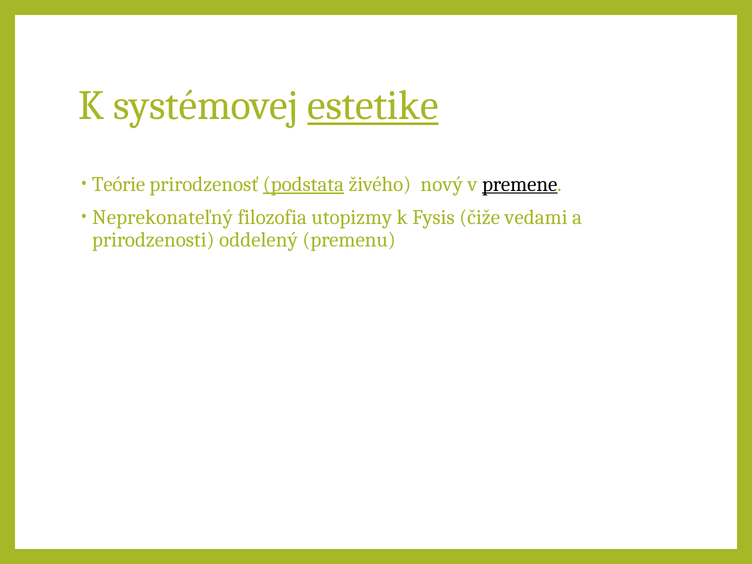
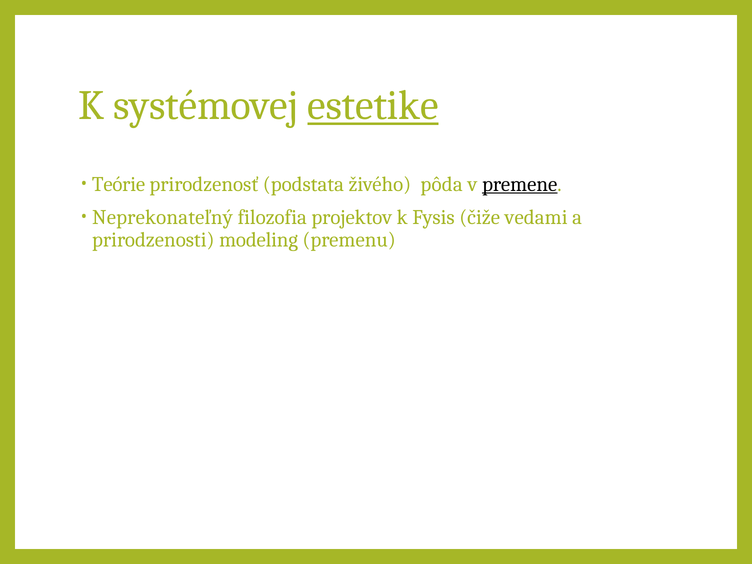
podstata underline: present -> none
nový: nový -> pôda
utopizmy: utopizmy -> projektov
oddelený: oddelený -> modeling
